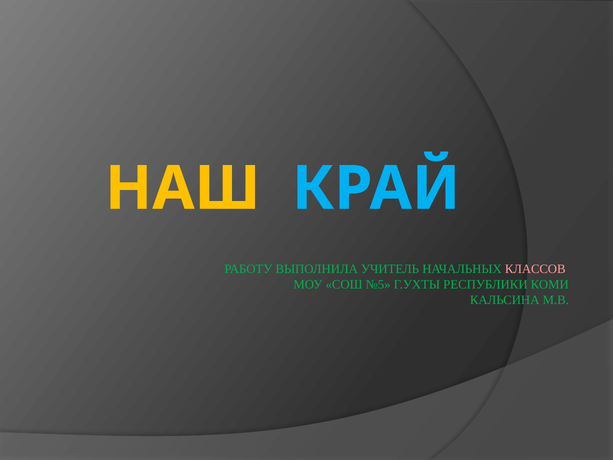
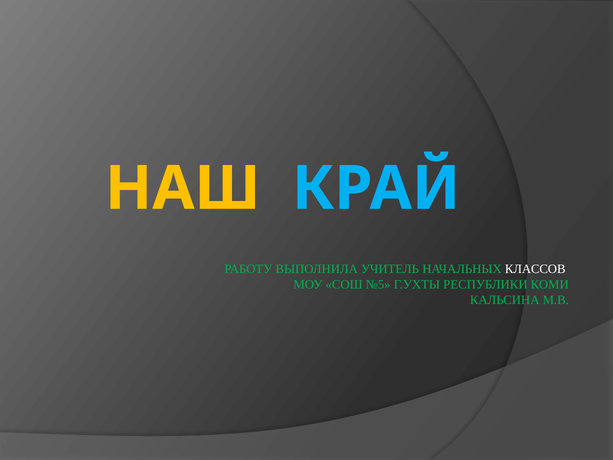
КЛАССОВ colour: pink -> white
